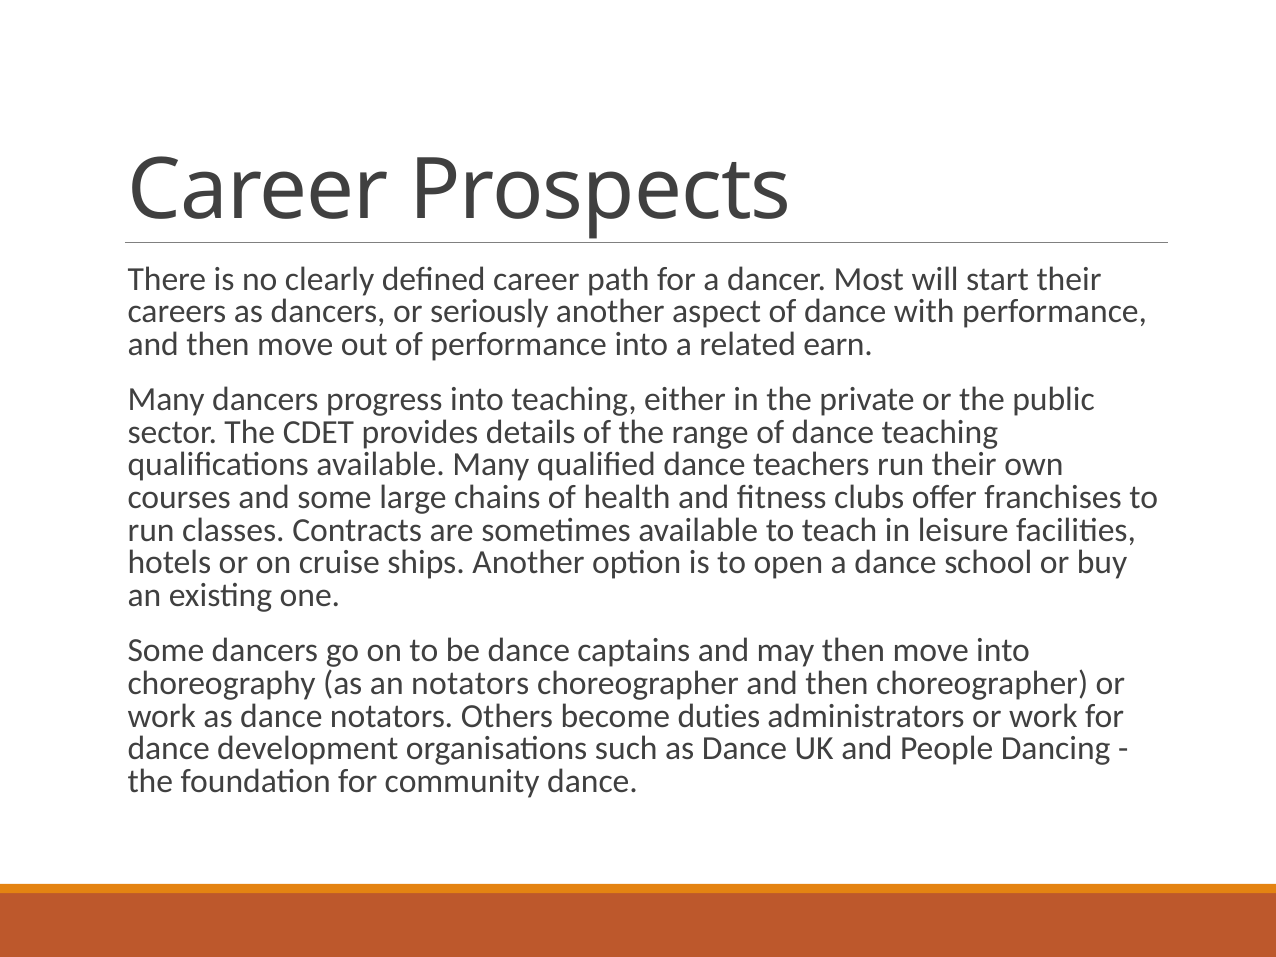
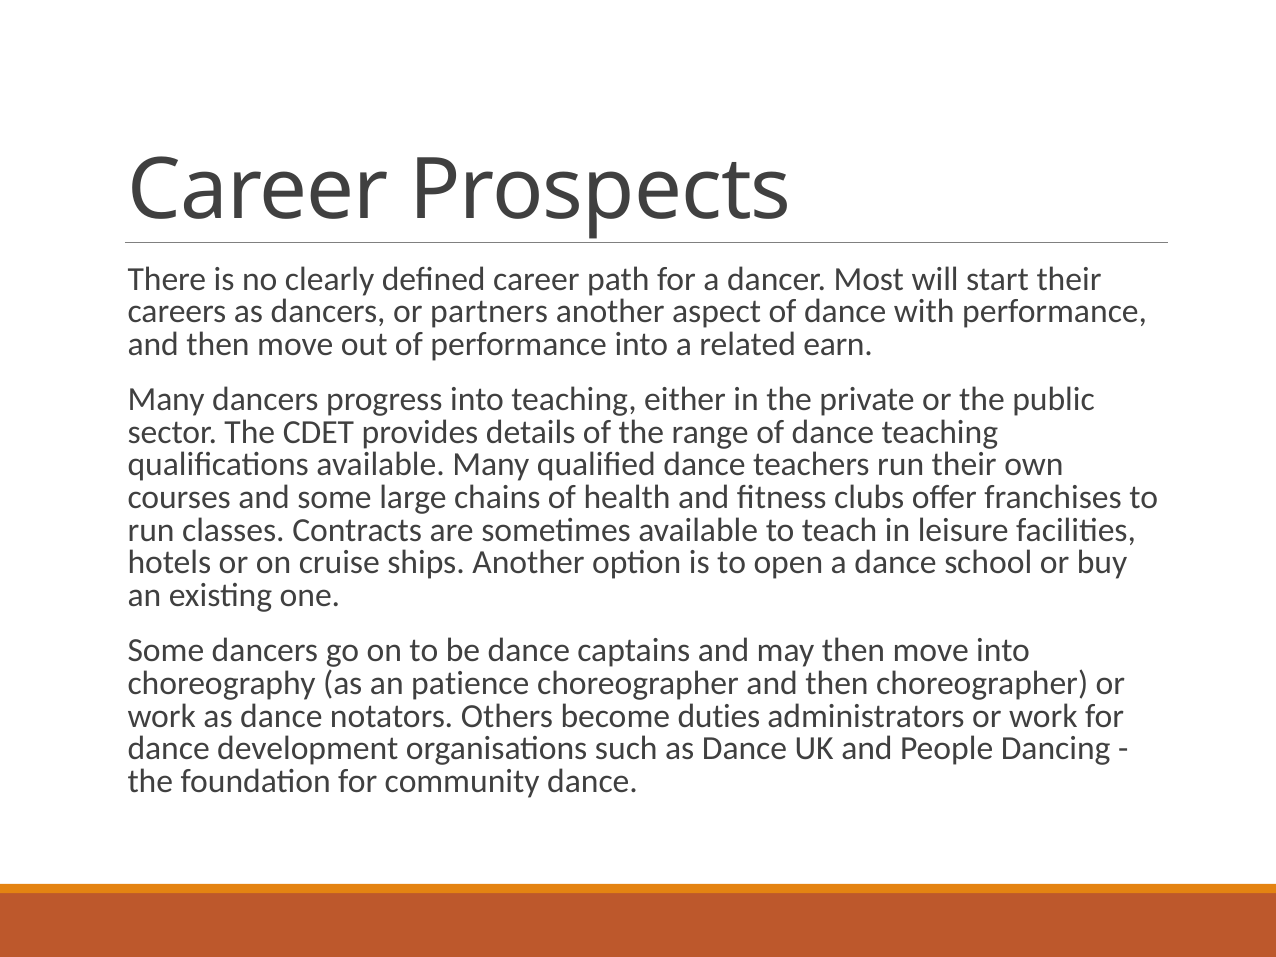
seriously: seriously -> partners
an notators: notators -> patience
